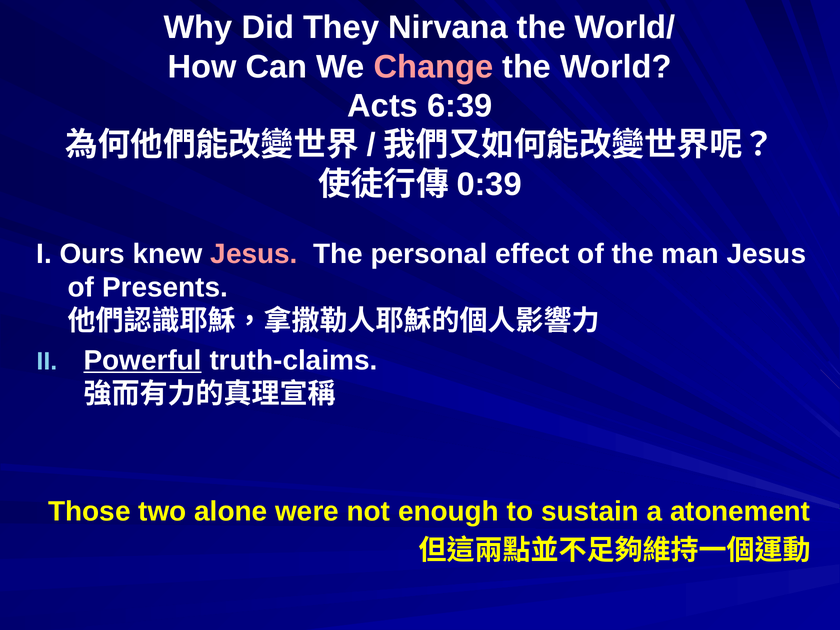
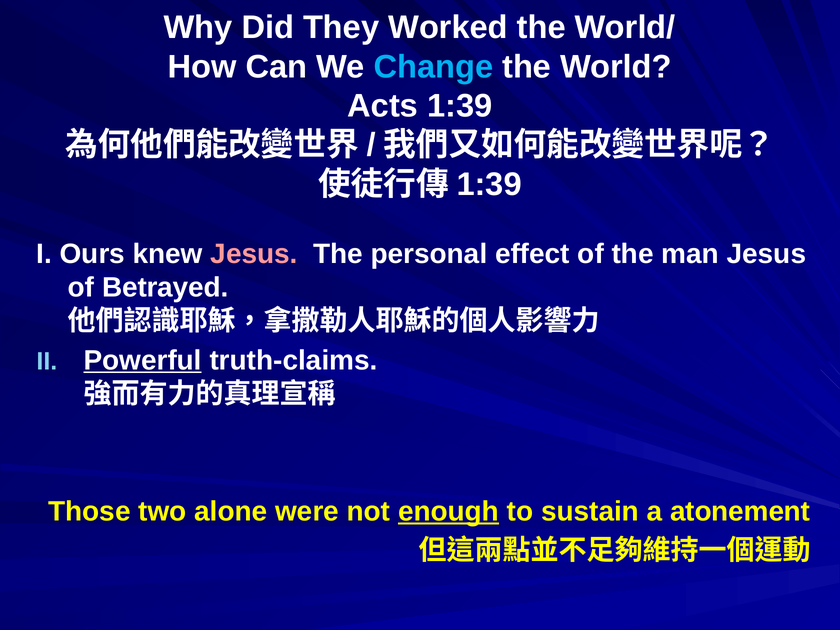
Nirvana: Nirvana -> Worked
Change colour: pink -> light blue
Acts 6:39: 6:39 -> 1:39
0:39 at (489, 184): 0:39 -> 1:39
Presents: Presents -> Betrayed
enough underline: none -> present
